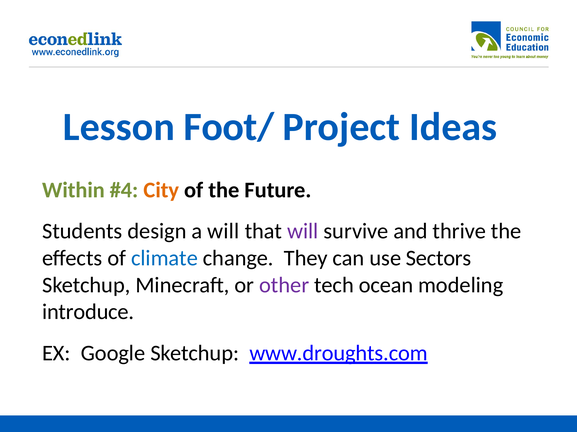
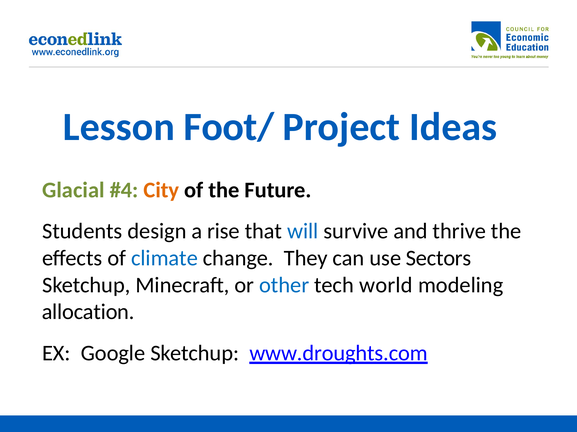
Within: Within -> Glacial
a will: will -> rise
will at (303, 232) colour: purple -> blue
other colour: purple -> blue
ocean: ocean -> world
introduce: introduce -> allocation
